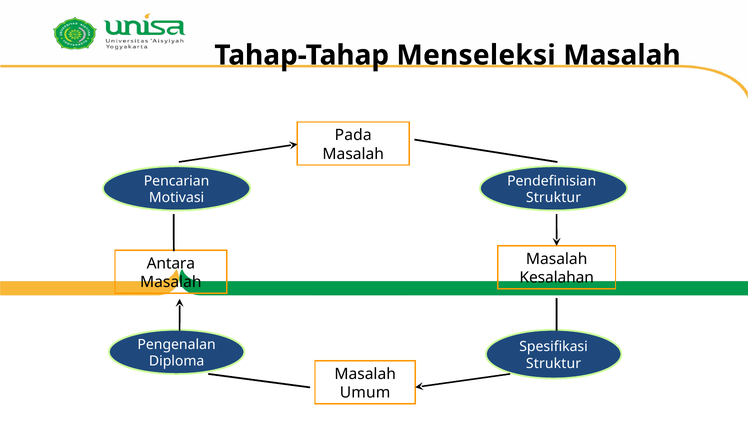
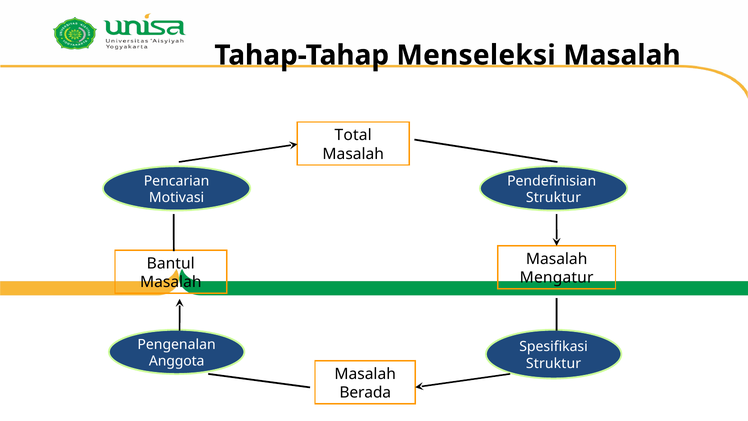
Pada: Pada -> Total
Antara: Antara -> Bantul
Kesalahan: Kesalahan -> Mengatur
Diploma: Diploma -> Anggota
Umum: Umum -> Berada
